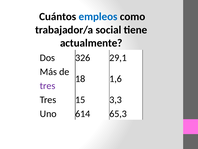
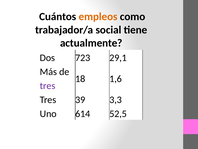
empleos colour: blue -> orange
326: 326 -> 723
15: 15 -> 39
65,3: 65,3 -> 52,5
